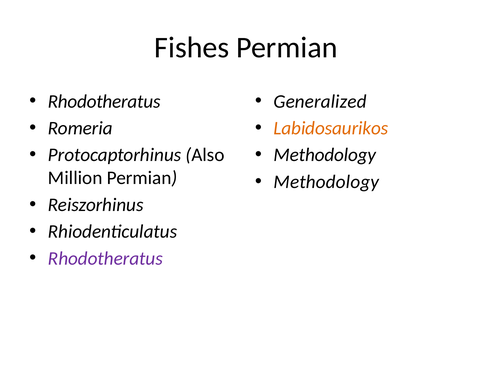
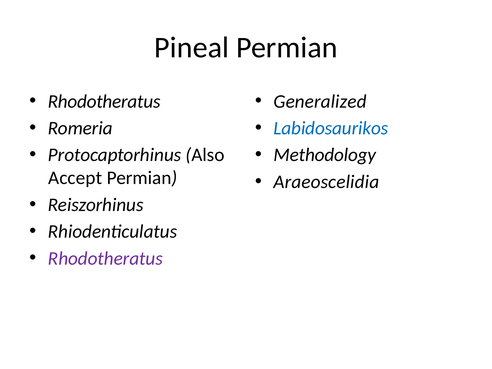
Fishes: Fishes -> Pineal
Labidosaurikos colour: orange -> blue
Million: Million -> Accept
Methodology at (326, 182): Methodology -> Araeoscelidia
